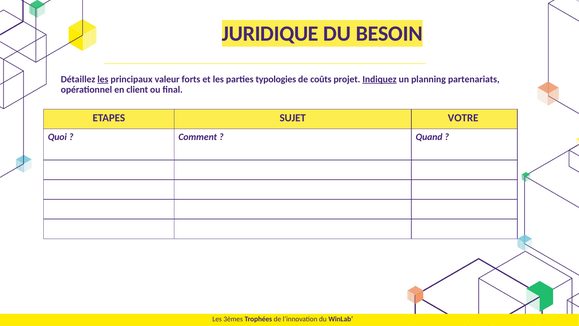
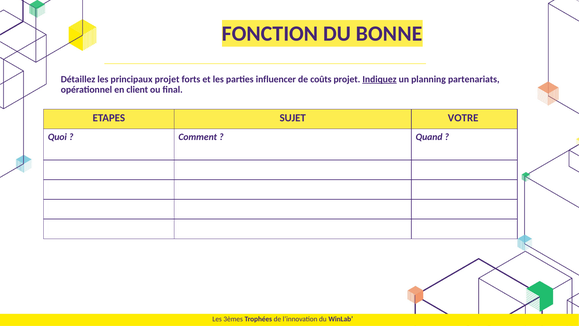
JURIDIQUE: JURIDIQUE -> FONCTION
BESOIN: BESOIN -> BONNE
les at (103, 79) underline: present -> none
principaux valeur: valeur -> projet
typologies: typologies -> influencer
